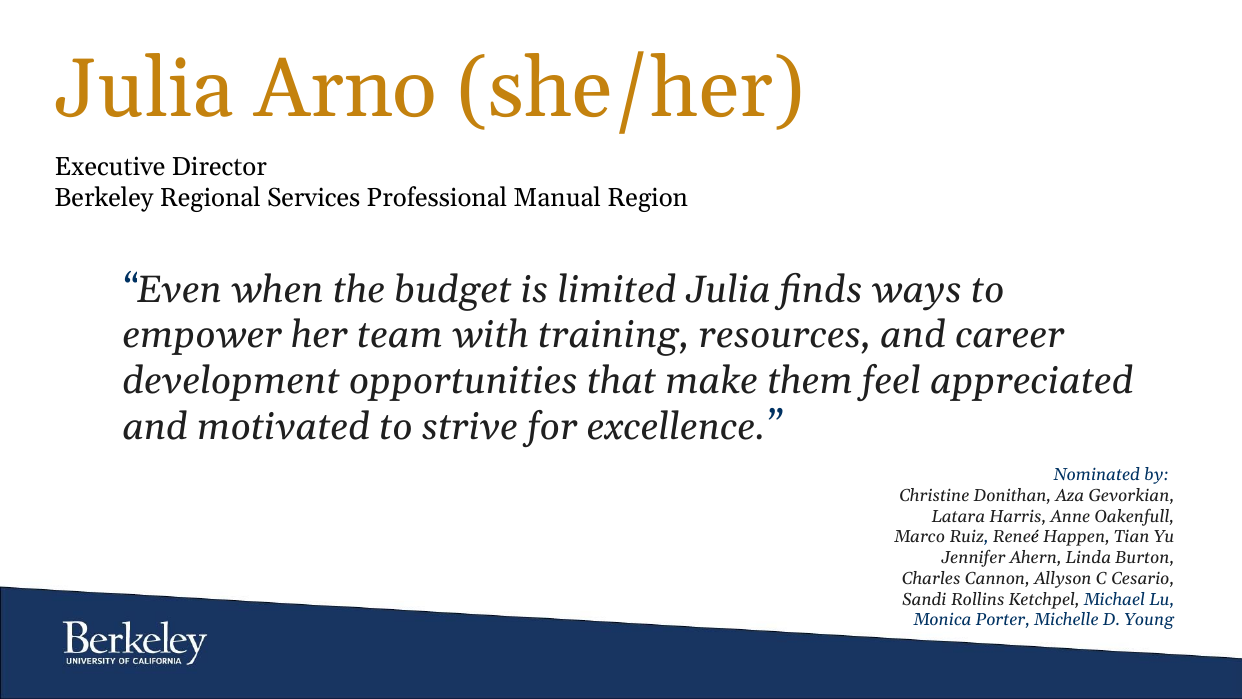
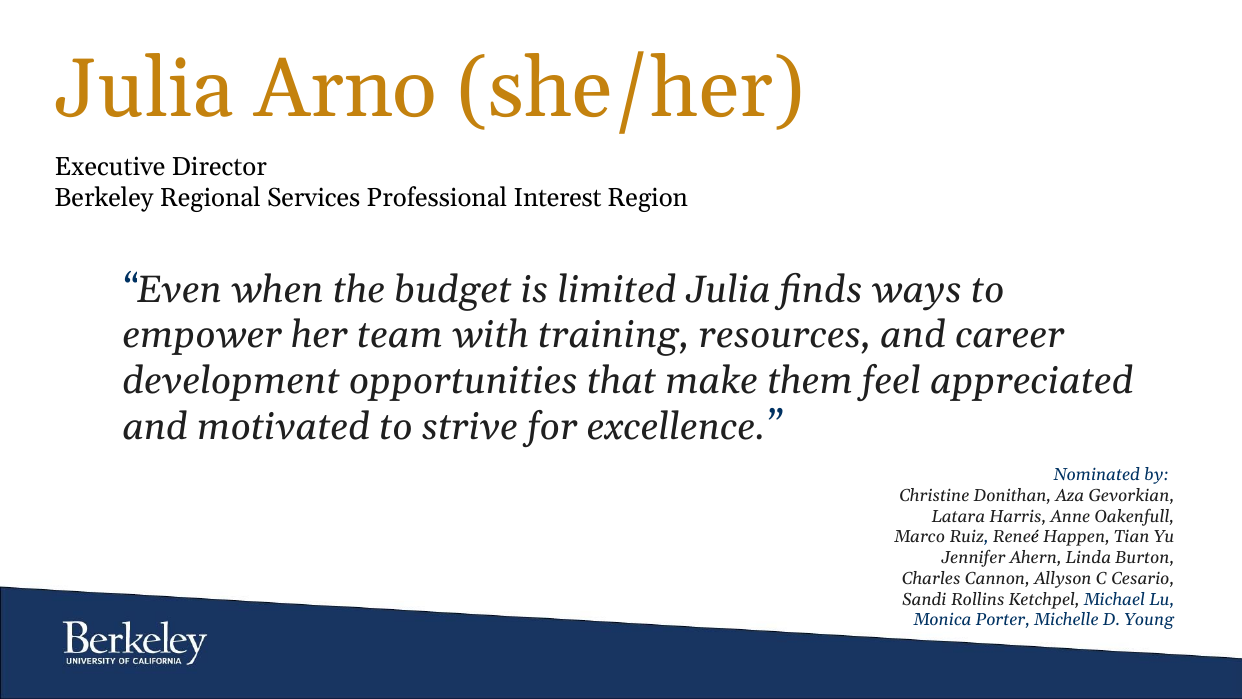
Manual: Manual -> Interest
